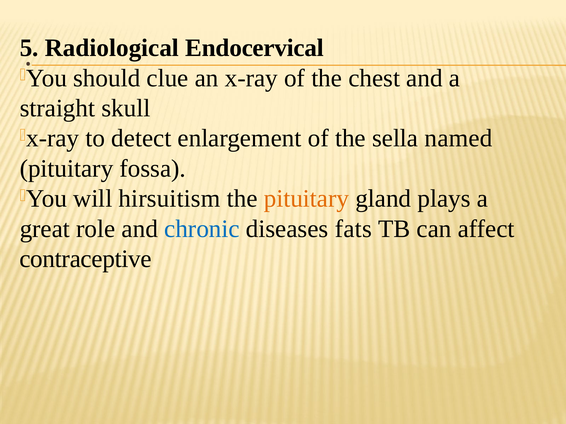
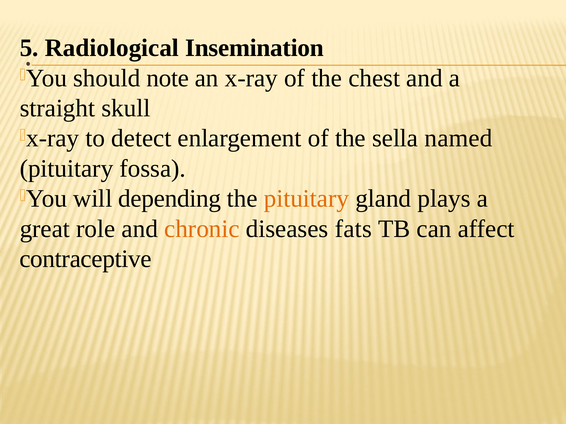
Endocervical: Endocervical -> Insemination
clue: clue -> note
hirsuitism: hirsuitism -> depending
chronic colour: blue -> orange
